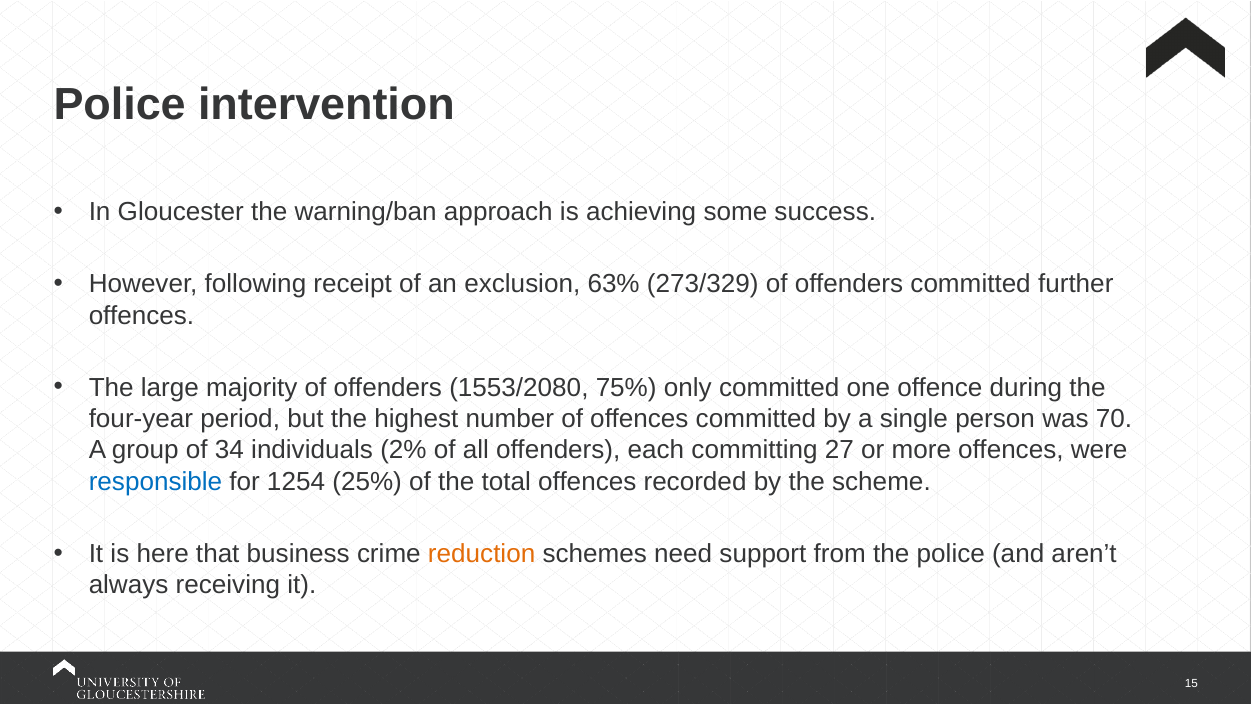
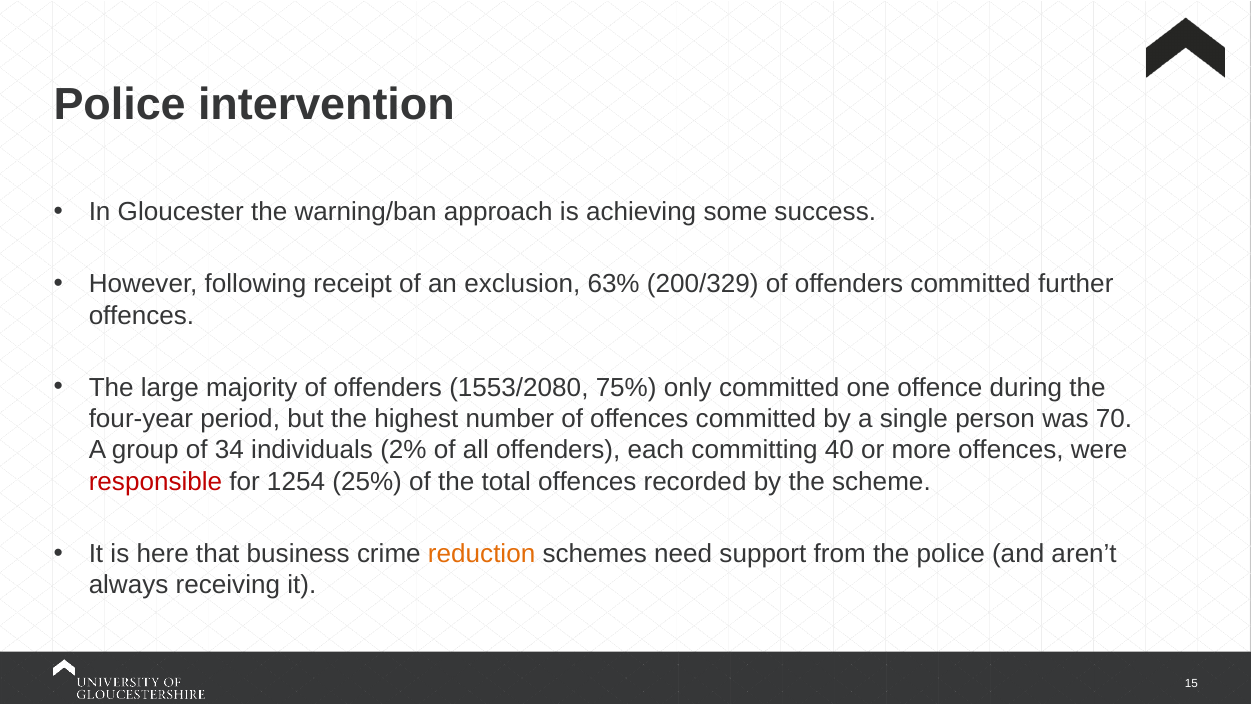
273/329: 273/329 -> 200/329
27: 27 -> 40
responsible colour: blue -> red
